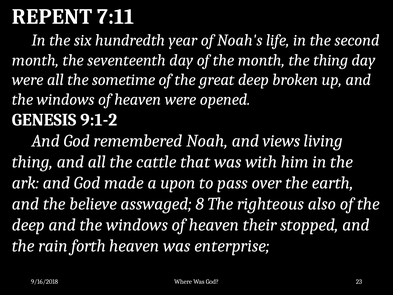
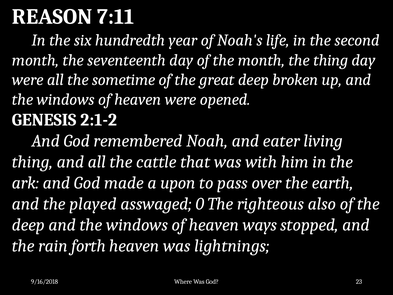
REPENT: REPENT -> REASON
9:1-2: 9:1-2 -> 2:1-2
views: views -> eater
believe: believe -> played
8: 8 -> 0
their: their -> ways
enterprise: enterprise -> lightnings
